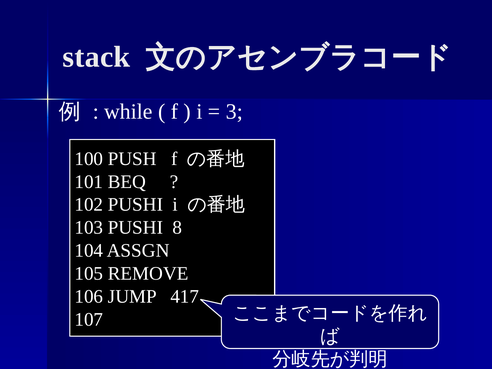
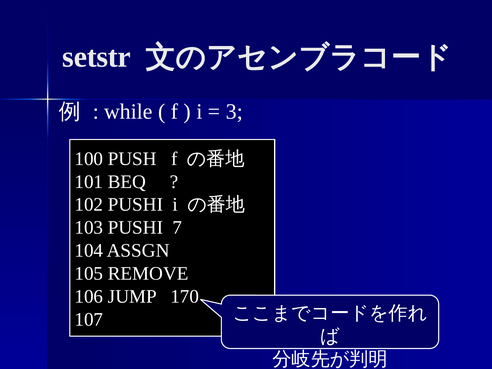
stack: stack -> setstr
8: 8 -> 7
417: 417 -> 170
